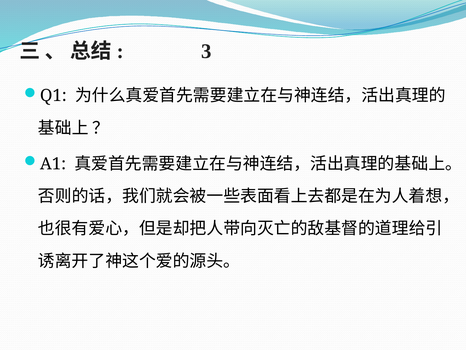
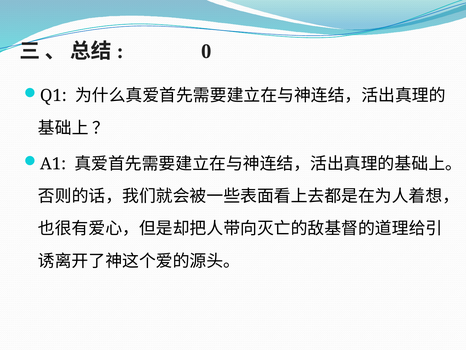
3: 3 -> 0
